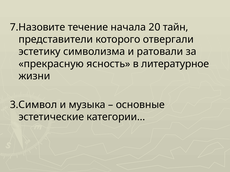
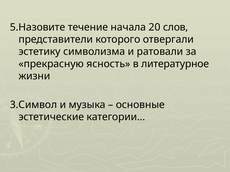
7.Назовите: 7.Назовите -> 5.Назовите
тайн: тайн -> слов
